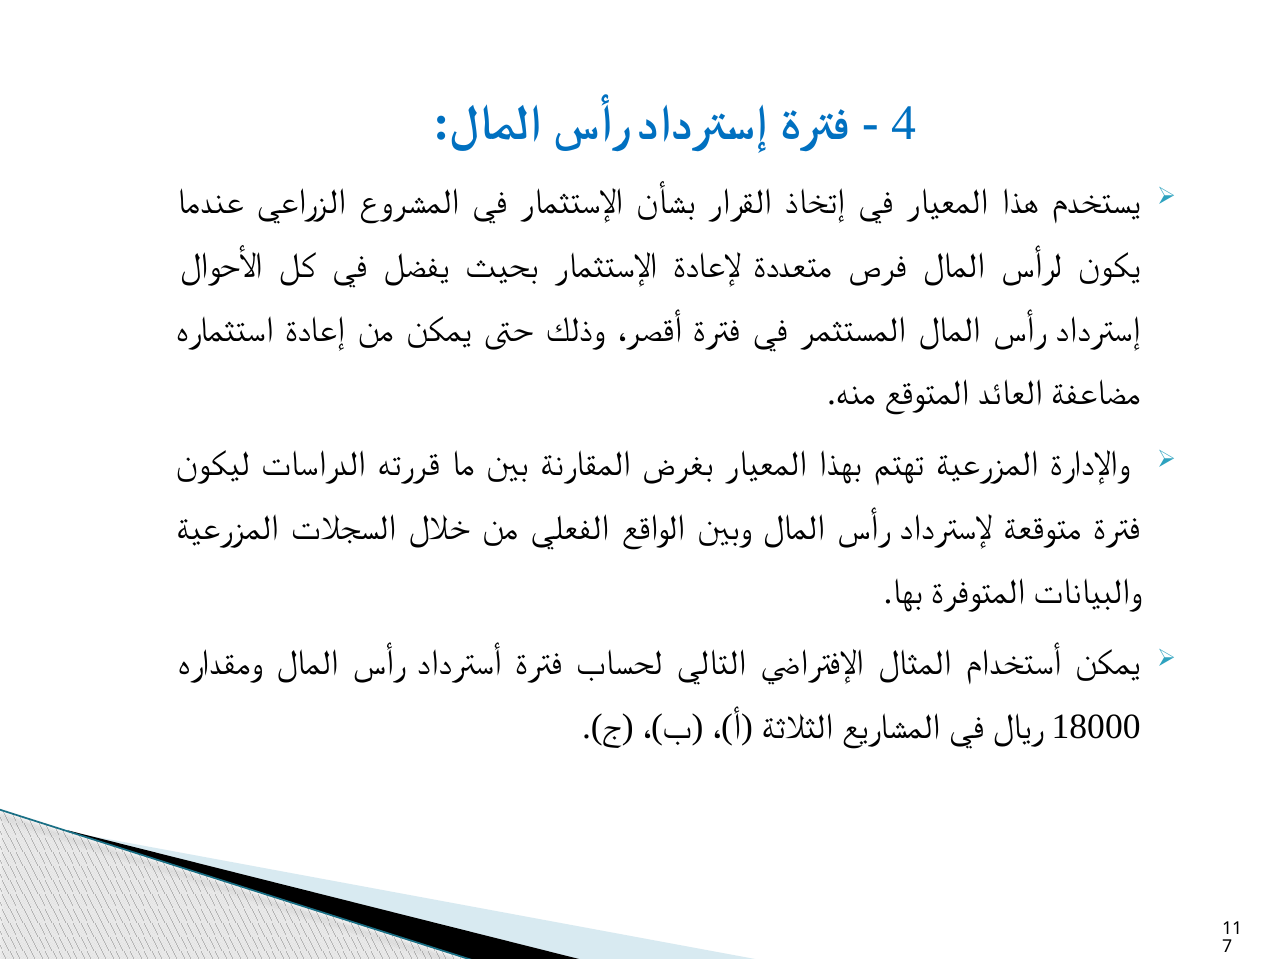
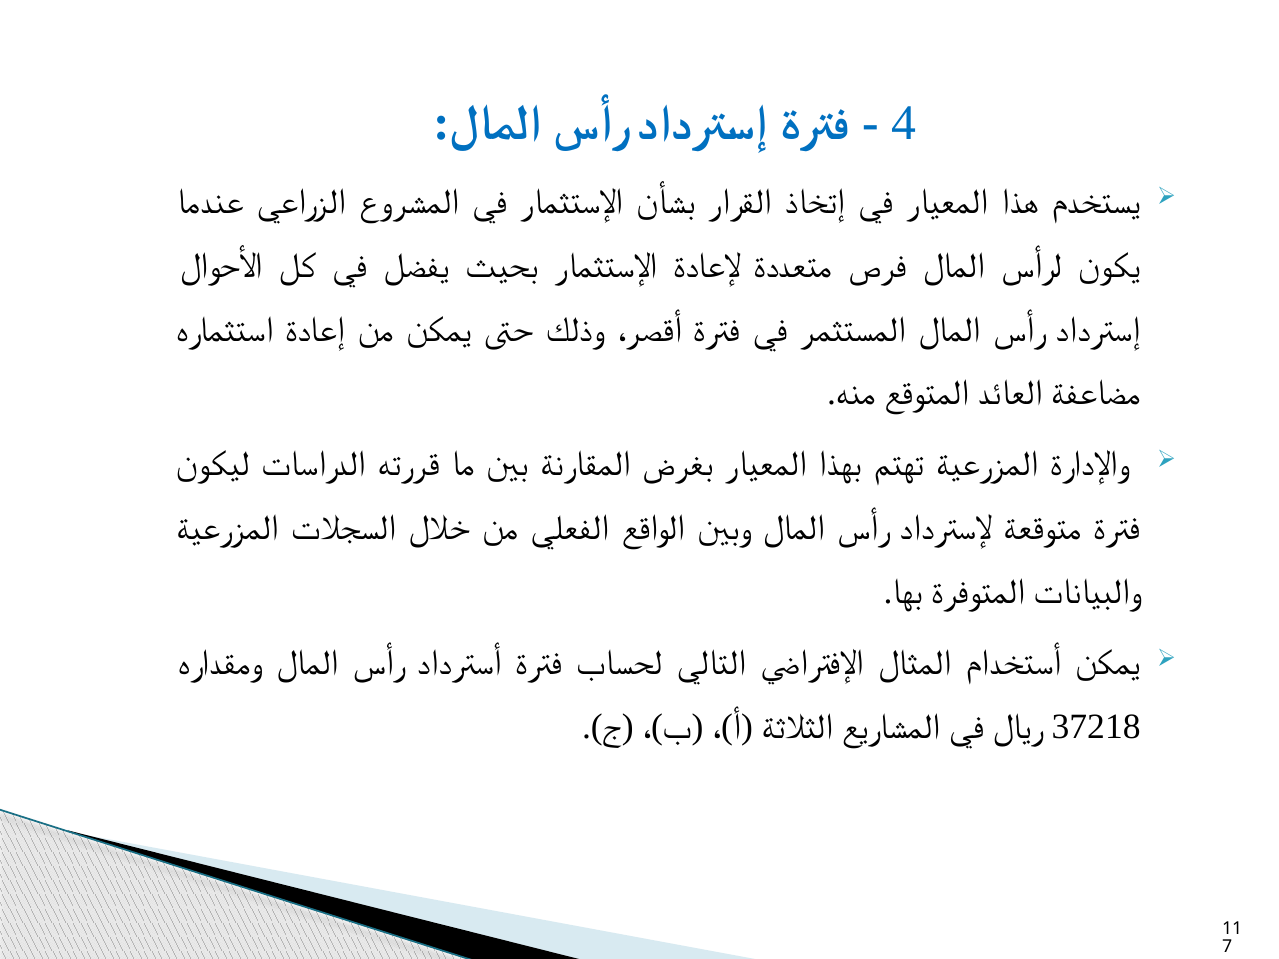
18000: 18000 -> 37218
